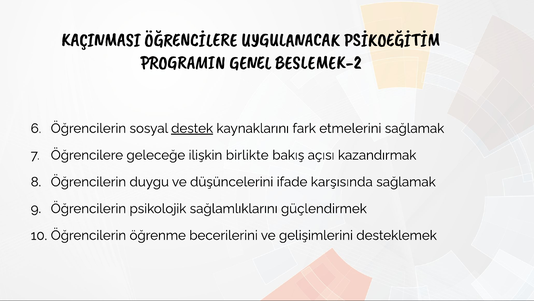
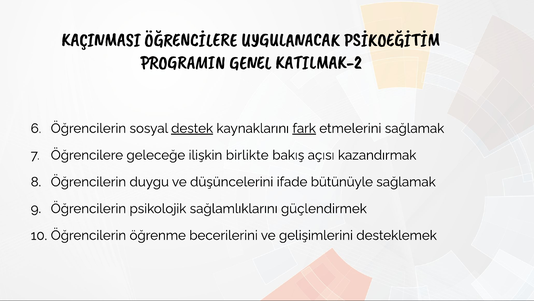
BESLEMEK-2: BESLEMEK-2 -> KATILMAK-2
fark underline: none -> present
karşısında: karşısında -> bütünüyle
